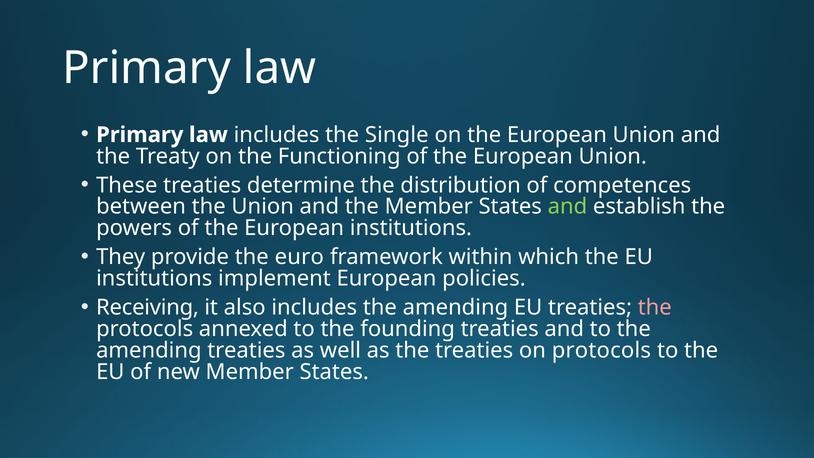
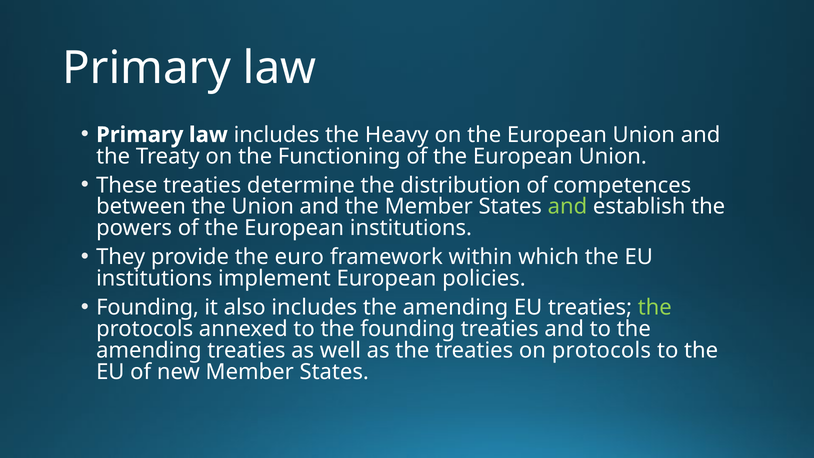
Single: Single -> Heavy
Receiving at (147, 308): Receiving -> Founding
the at (655, 308) colour: pink -> light green
